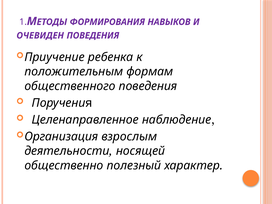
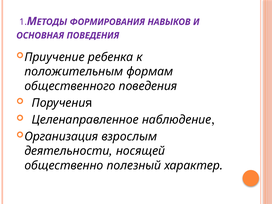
ОЧЕВИДЕН: ОЧЕВИДЕН -> ОСНОВНАЯ
